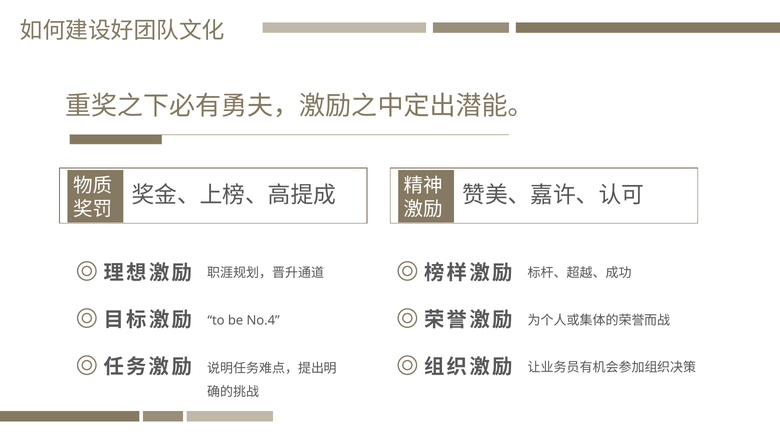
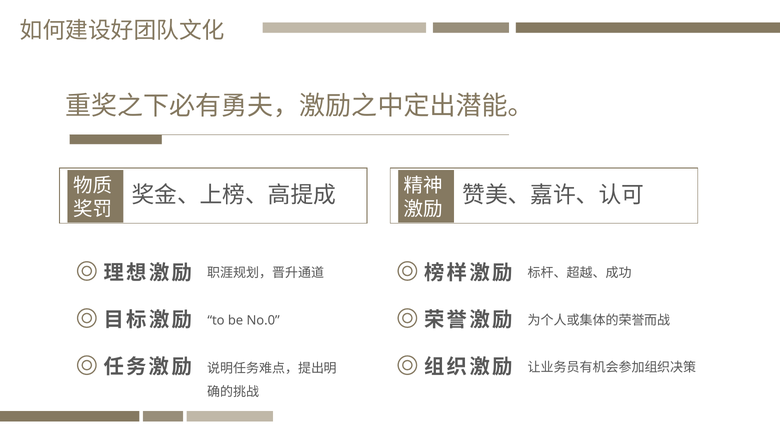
No.4: No.4 -> No.0
